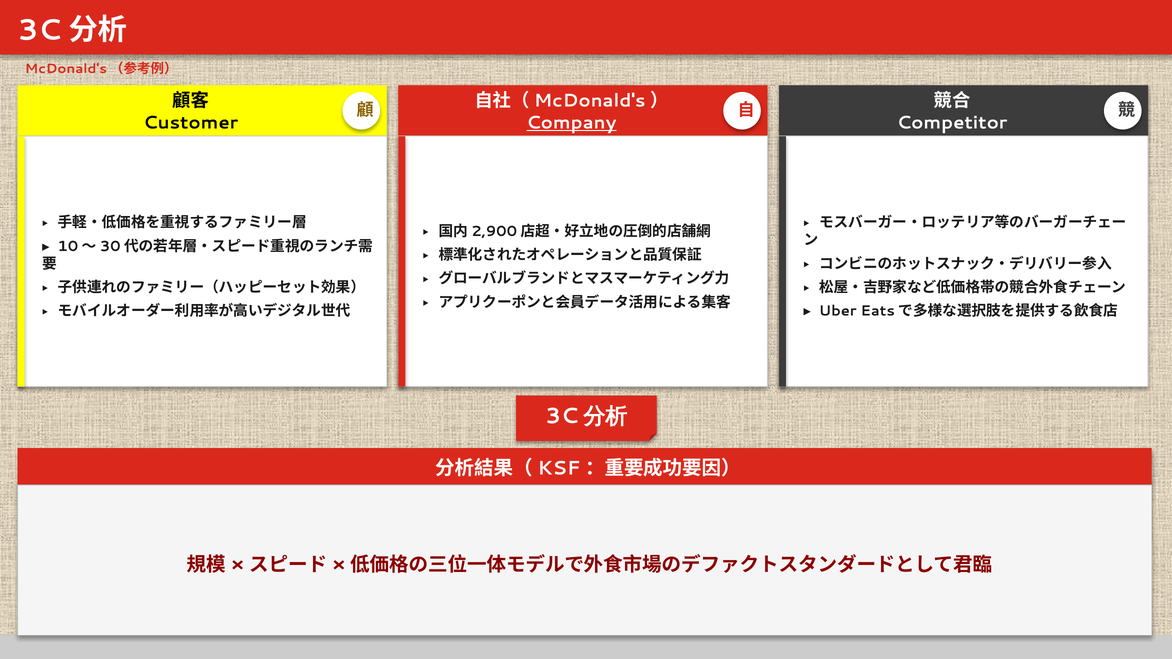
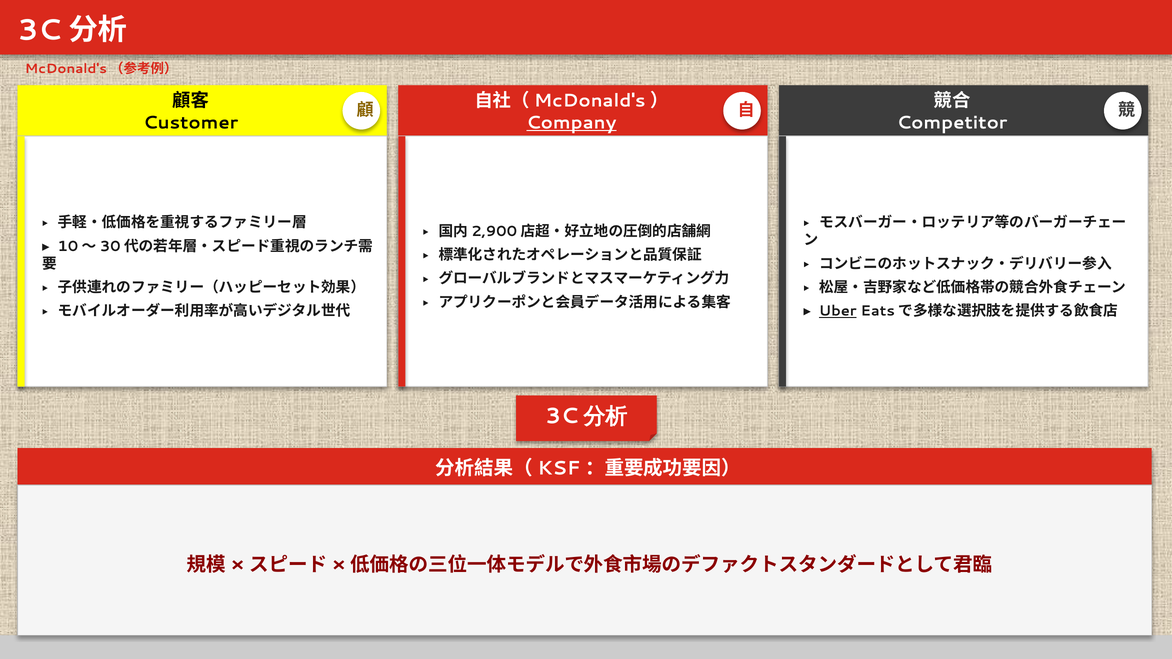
Uber underline: none -> present
